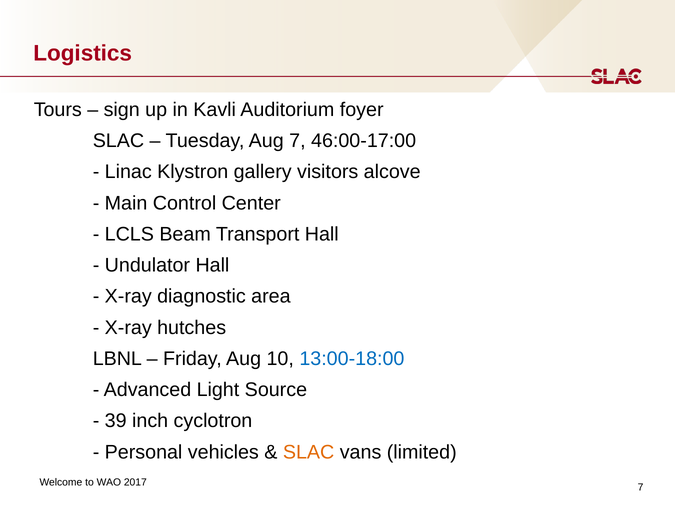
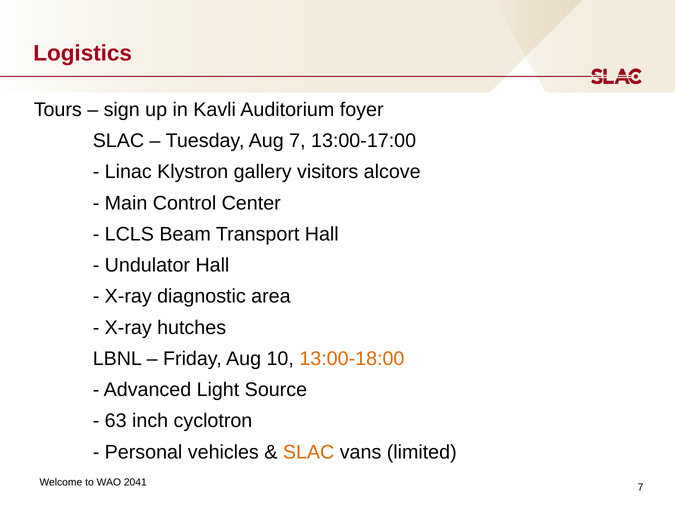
46:00-17:00: 46:00-17:00 -> 13:00-17:00
13:00-18:00 colour: blue -> orange
39: 39 -> 63
2017: 2017 -> 2041
